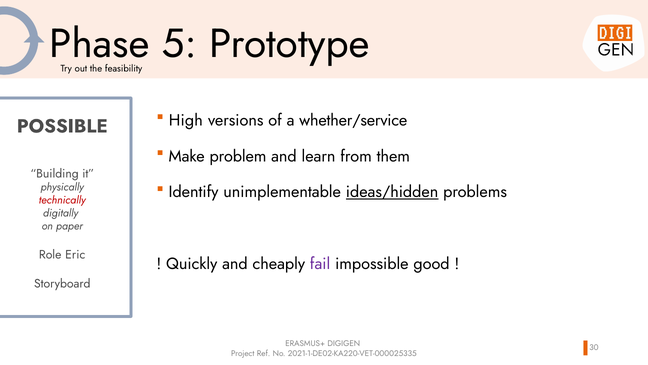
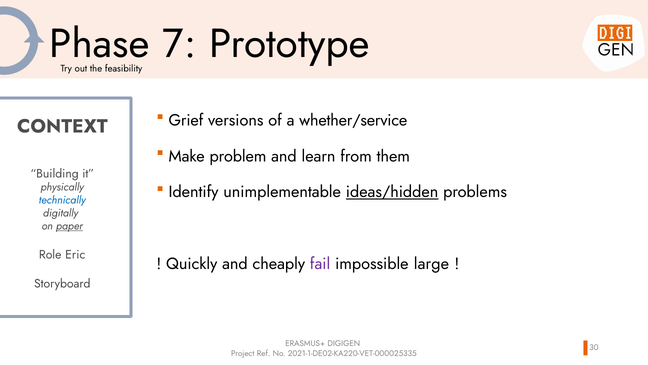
5: 5 -> 7
High: High -> Grief
POSSIBLE: POSSIBLE -> CONTEXT
technically colour: red -> blue
paper underline: none -> present
good: good -> large
